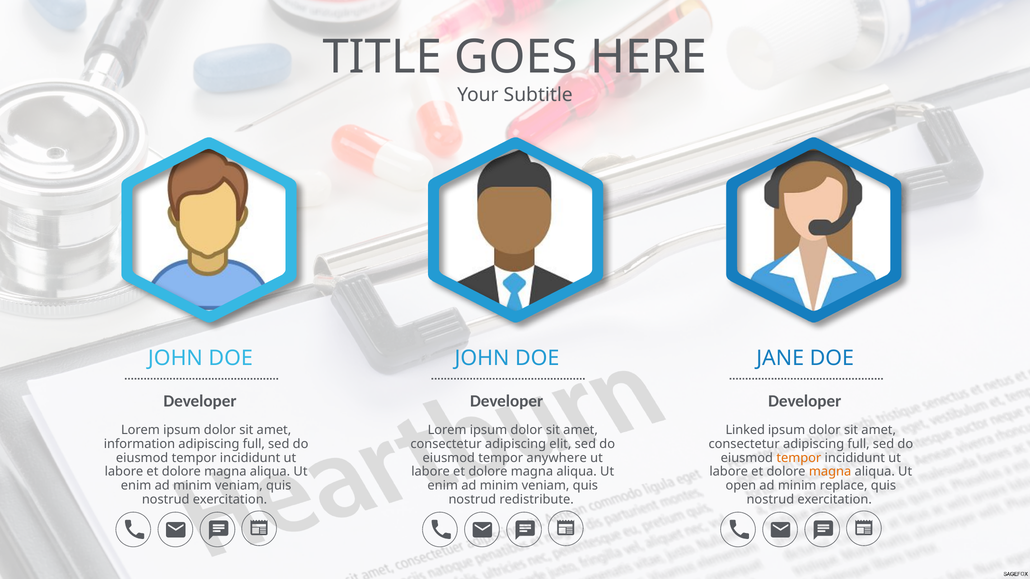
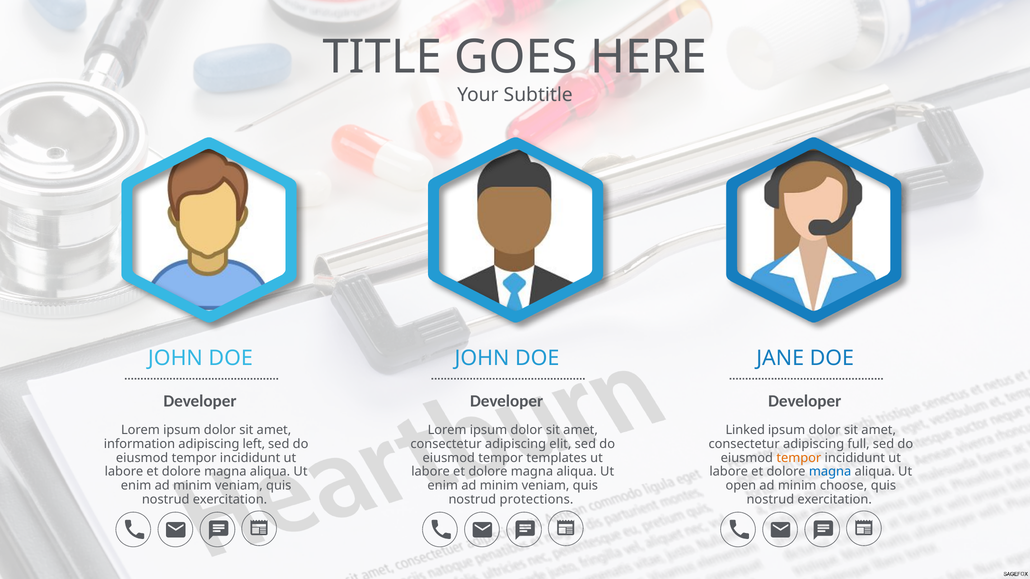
full at (254, 444): full -> left
anywhere: anywhere -> templates
magna at (830, 472) colour: orange -> blue
replace: replace -> choose
redistribute: redistribute -> protections
